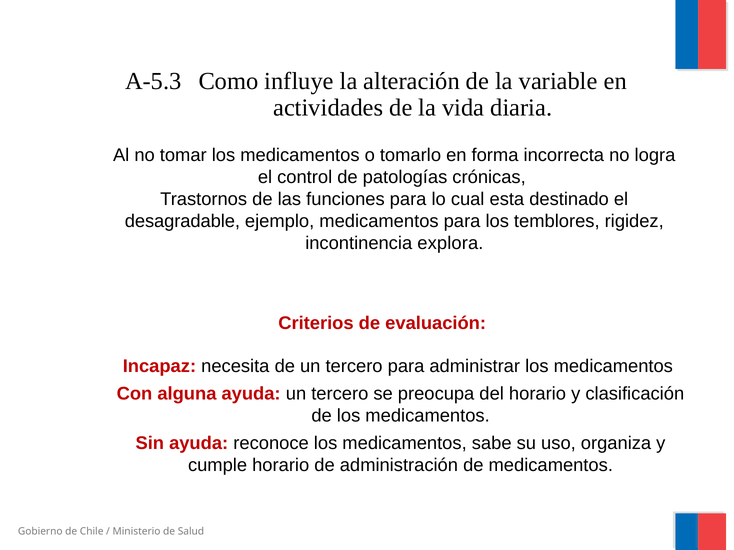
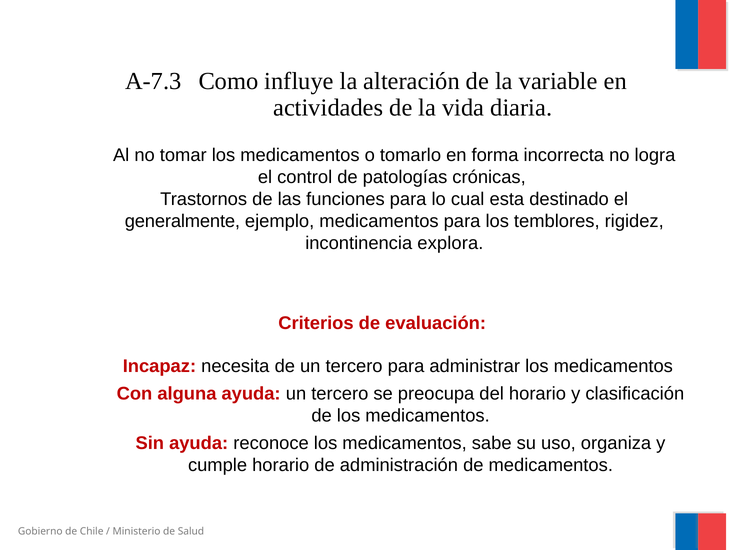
A-5.3: A-5.3 -> A-7.3
desagradable: desagradable -> generalmente
